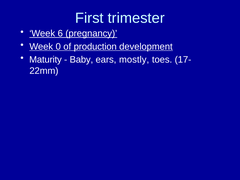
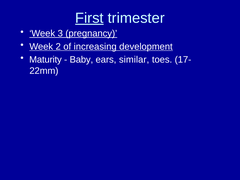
First underline: none -> present
6: 6 -> 3
0: 0 -> 2
production: production -> increasing
mostly: mostly -> similar
